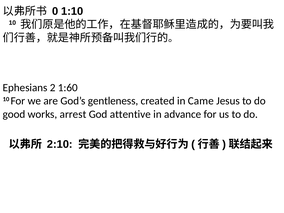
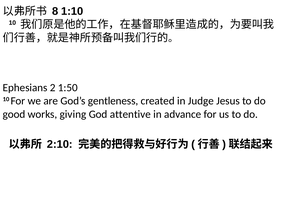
0: 0 -> 8
1:60: 1:60 -> 1:50
Came: Came -> Judge
arrest: arrest -> giving
